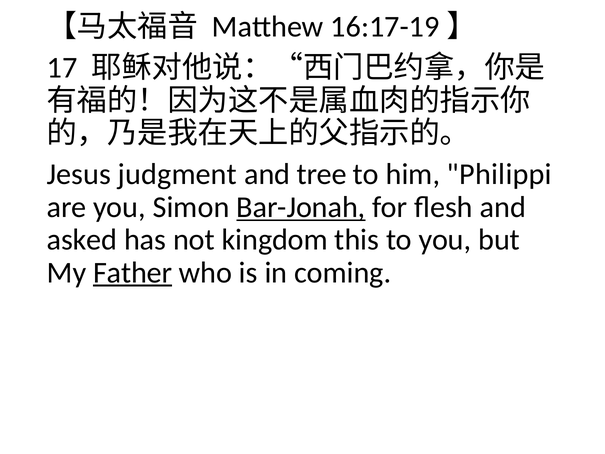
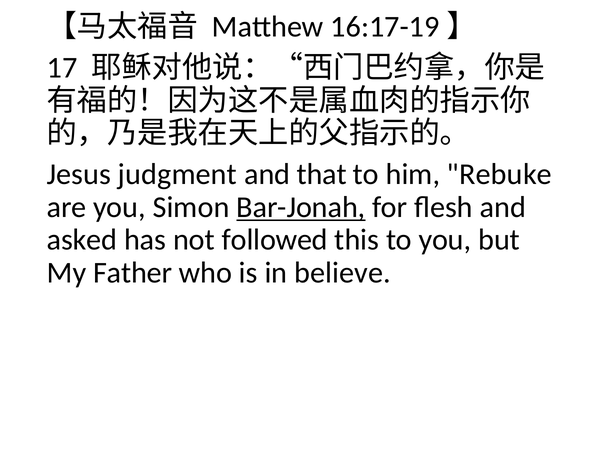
tree: tree -> that
Philippi: Philippi -> Rebuke
kingdom: kingdom -> followed
Father underline: present -> none
coming: coming -> believe
